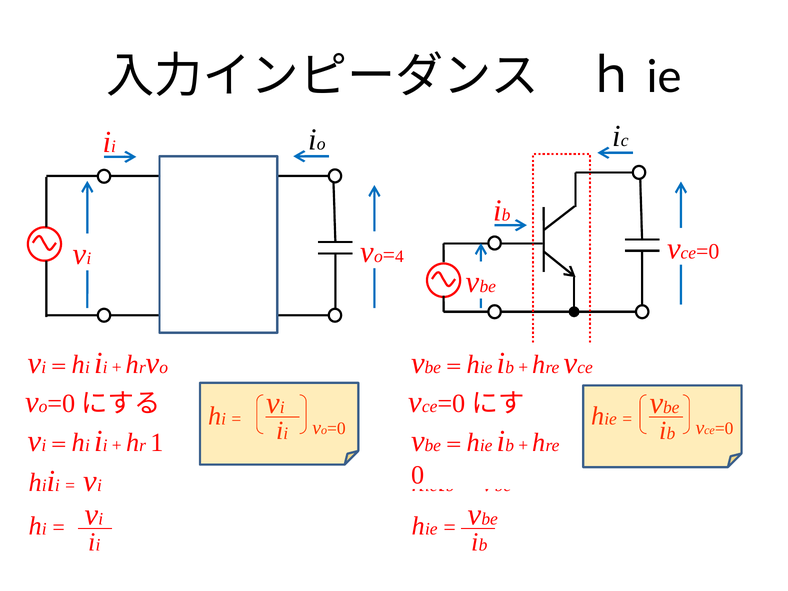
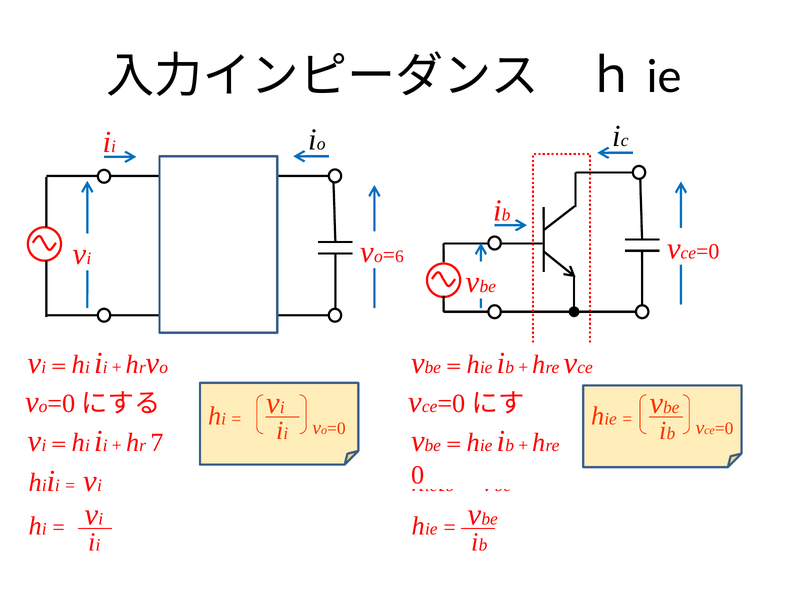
4: 4 -> 6
1: 1 -> 7
